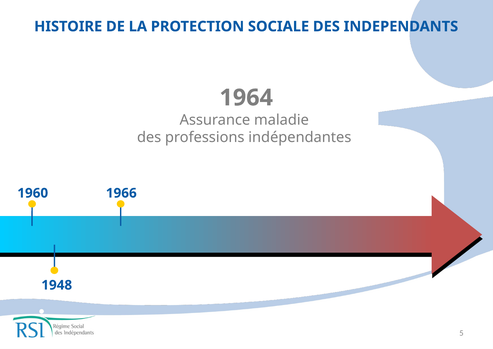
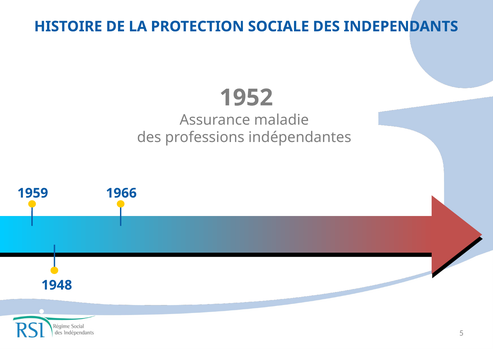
1964: 1964 -> 1952
1960: 1960 -> 1959
